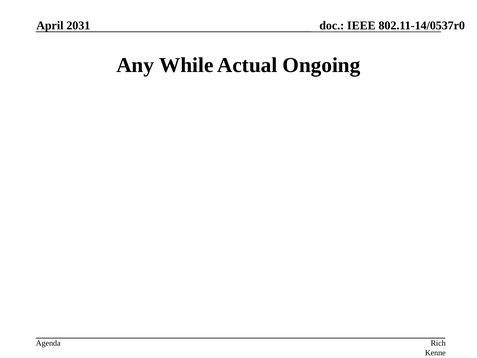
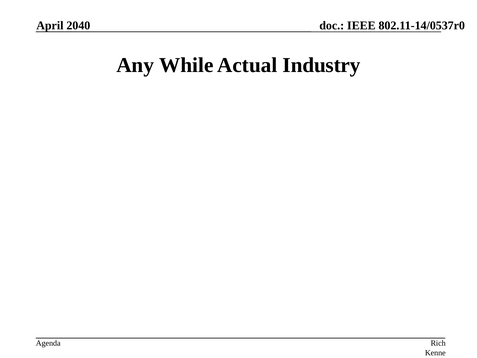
2031: 2031 -> 2040
Ongoing: Ongoing -> Industry
